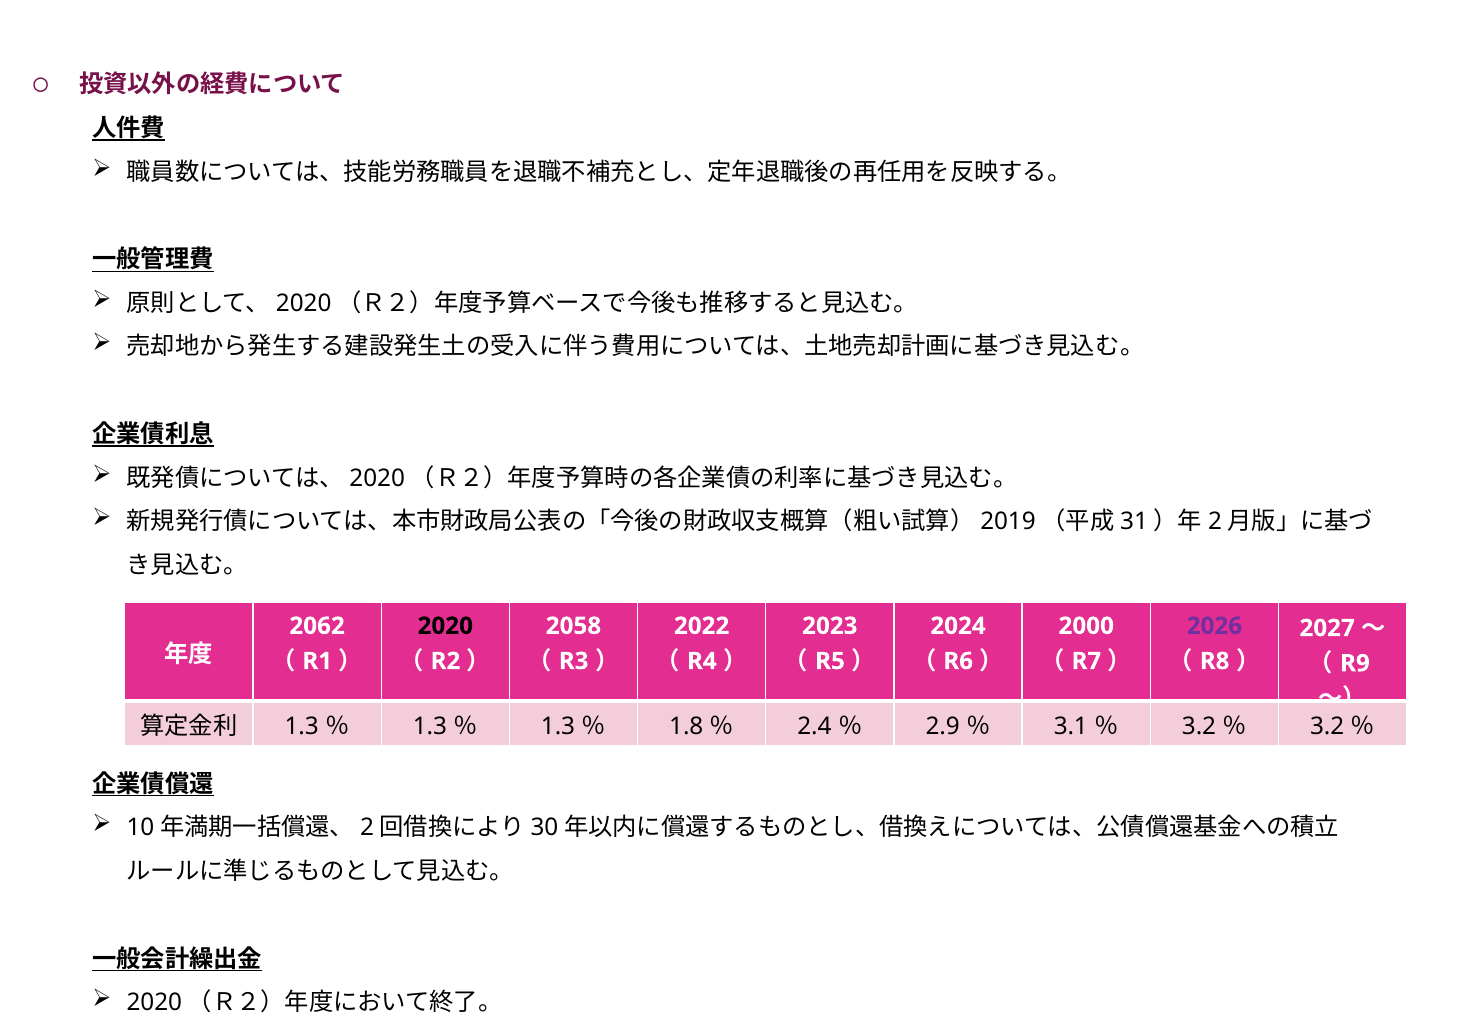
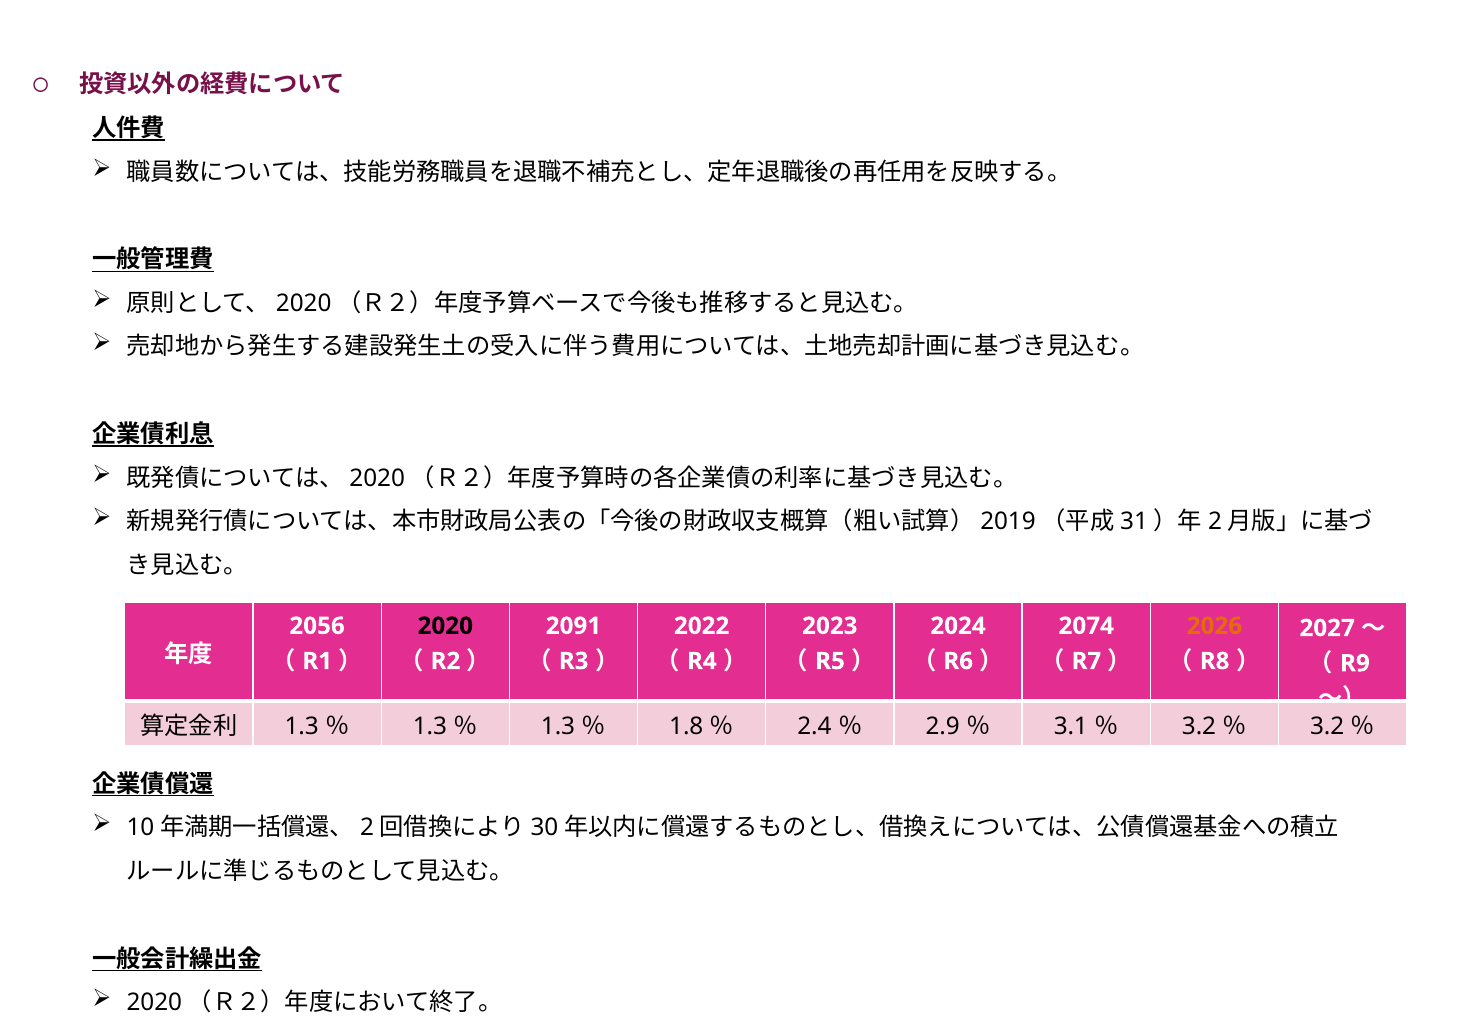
2062: 2062 -> 2056
2058: 2058 -> 2091
2000: 2000 -> 2074
2026 colour: purple -> orange
